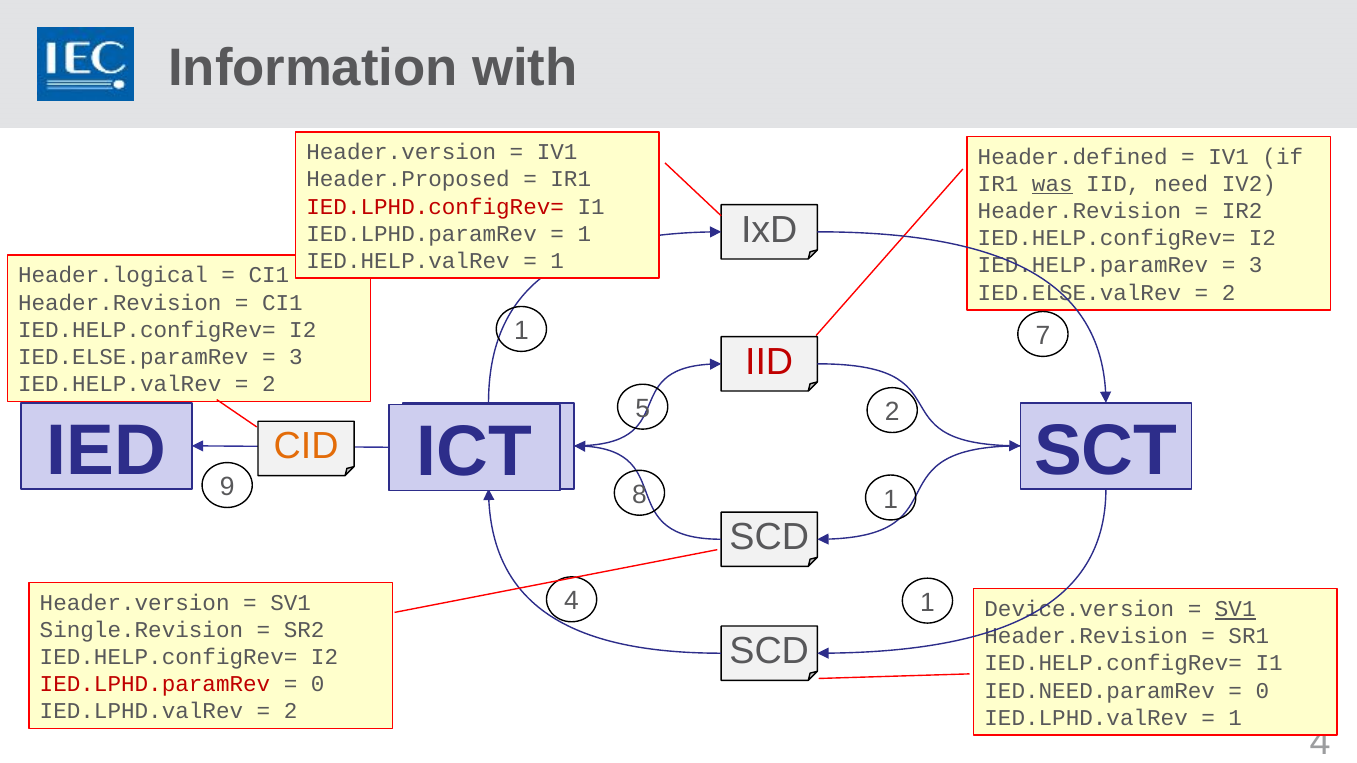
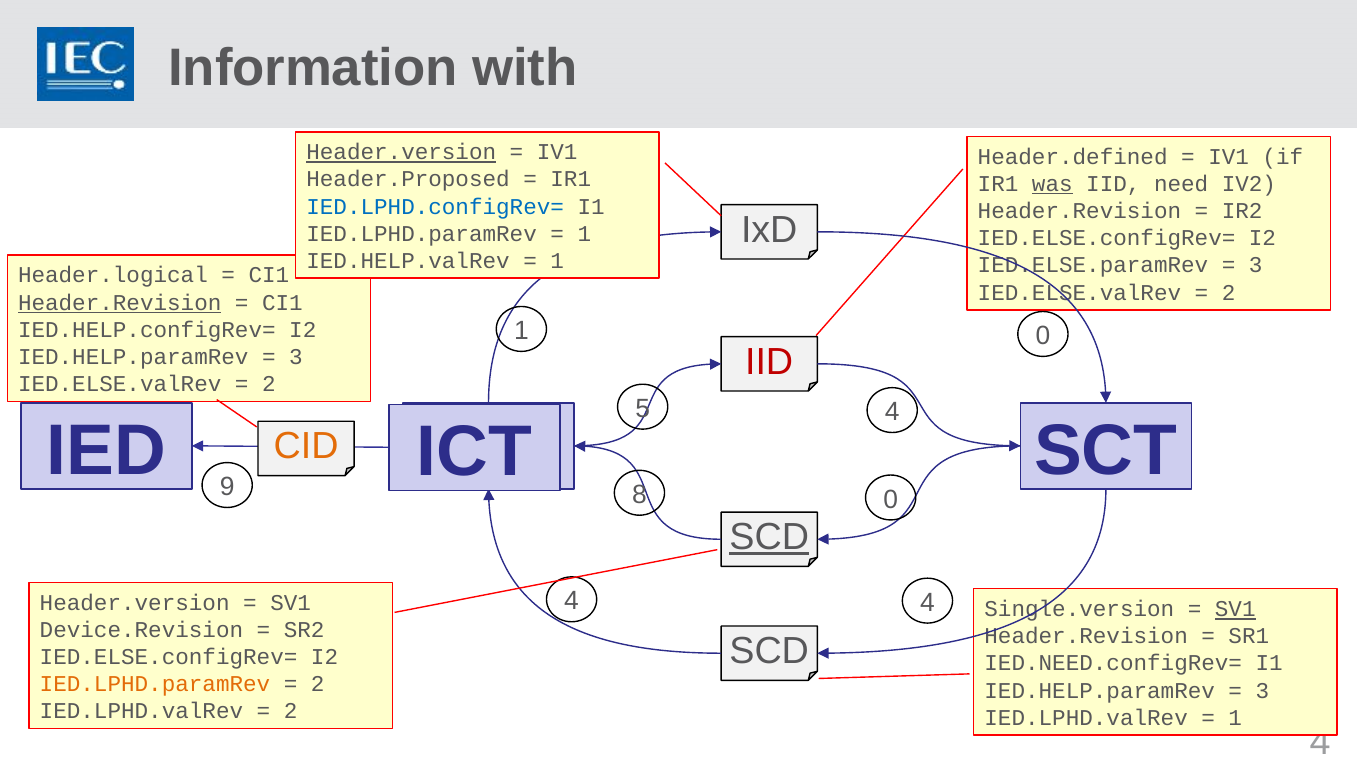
Header.version at (401, 152) underline: none -> present
IED.LPHD.configRev= colour: red -> blue
IED.HELP.configRev= at (1107, 238): IED.HELP.configRev= -> IED.ELSE.configRev=
IED.HELP.paramRev: IED.HELP.paramRev -> IED.ELSE.paramRev
Header.Revision at (120, 303) underline: none -> present
1 7: 7 -> 0
IED.ELSE.paramRev at (133, 357): IED.ELSE.paramRev -> IED.HELP.paramRev
IED.HELP.valRev at (120, 384): IED.HELP.valRev -> IED.ELSE.valRev
5 2: 2 -> 4
8 1: 1 -> 0
SCD at (769, 538) underline: none -> present
4 1: 1 -> 4
Device.version: Device.version -> Single.version
Single.Revision: Single.Revision -> Device.Revision
IED.HELP.configRev= at (169, 657): IED.HELP.configRev= -> IED.ELSE.configRev=
IED.HELP.configRev= at (1113, 664): IED.HELP.configRev= -> IED.NEED.configRev=
IED.LPHD.paramRev at (155, 684) colour: red -> orange
0 at (318, 684): 0 -> 2
IED.NEED.paramRev at (1100, 691): IED.NEED.paramRev -> IED.HELP.paramRev
0 at (1262, 691): 0 -> 3
